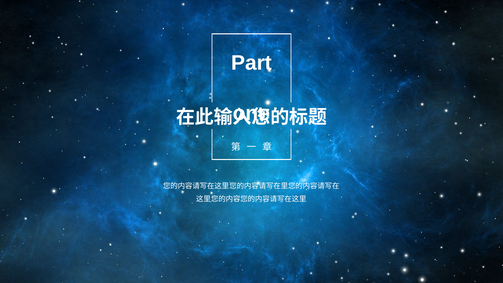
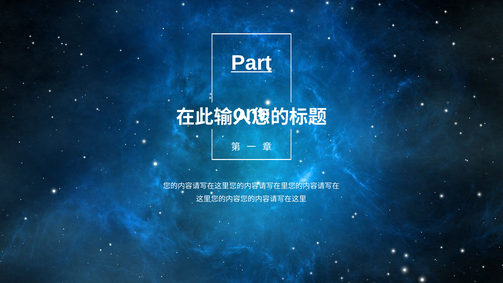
Part underline: none -> present
